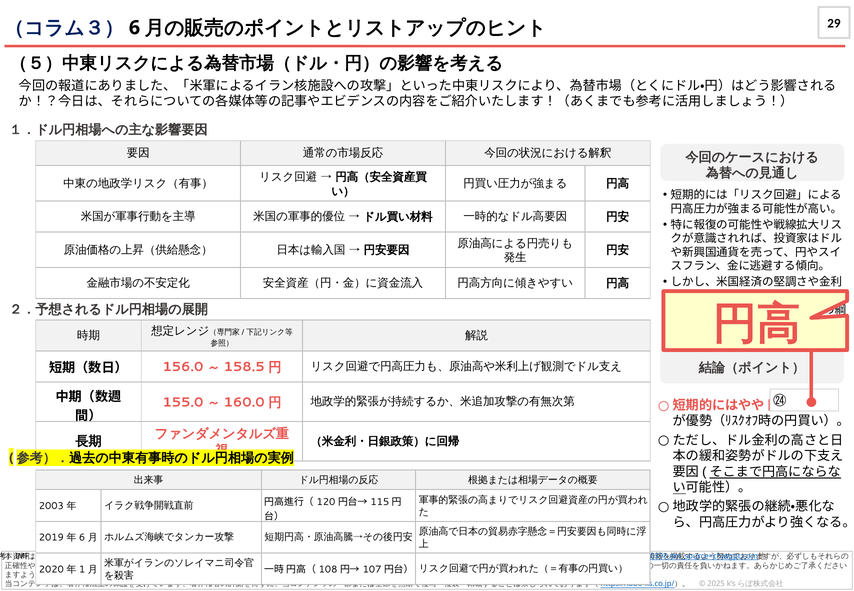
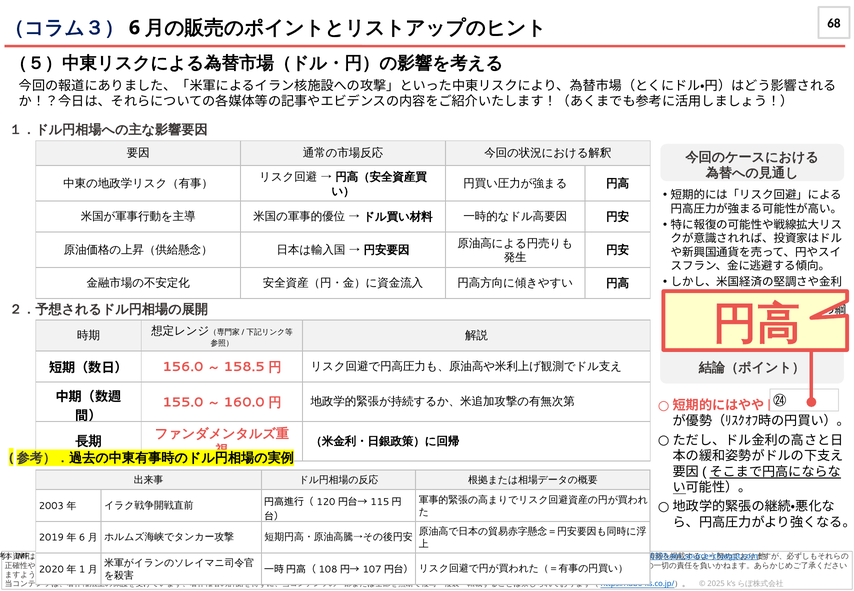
29: 29 -> 68
